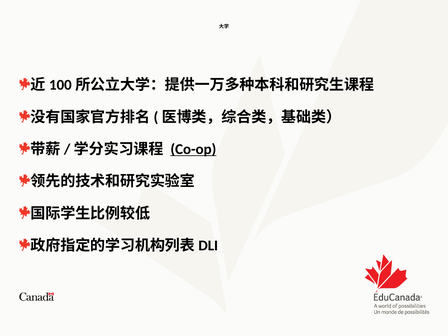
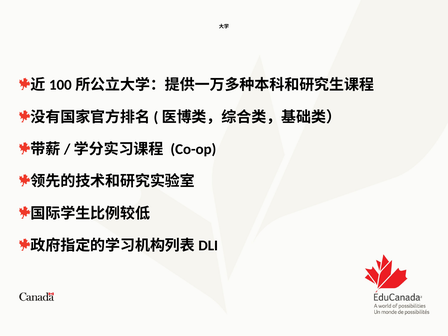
Co-op underline: present -> none
